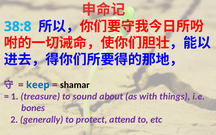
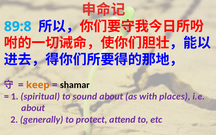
38:8: 38:8 -> 89:8
keep colour: blue -> orange
treasure: treasure -> spiritual
things: things -> places
bones at (33, 108): bones -> about
